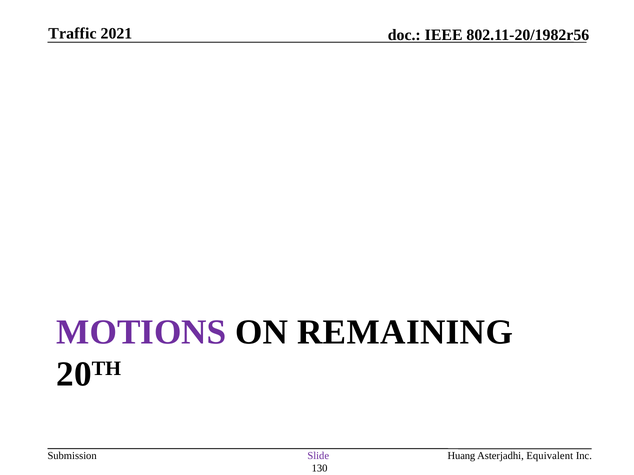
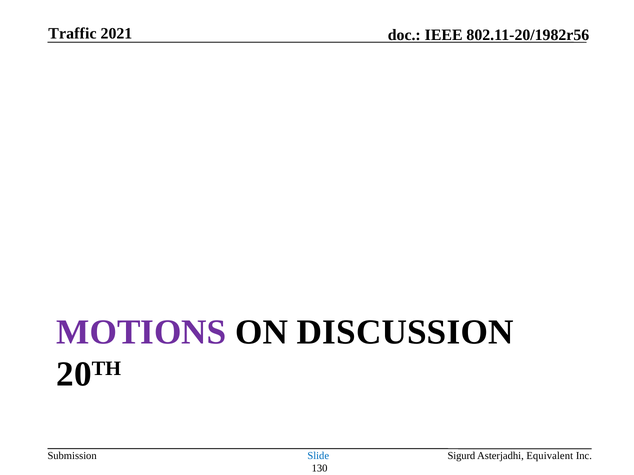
REMAINING: REMAINING -> DISCUSSION
Slide colour: purple -> blue
Huang: Huang -> Sigurd
